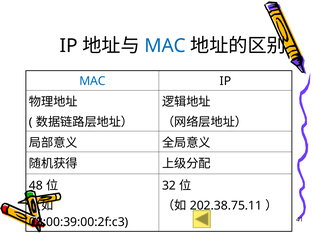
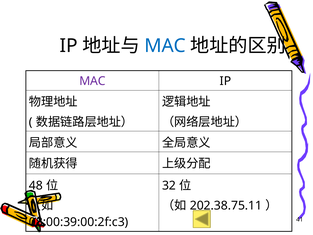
MAC at (92, 81) colour: blue -> purple
